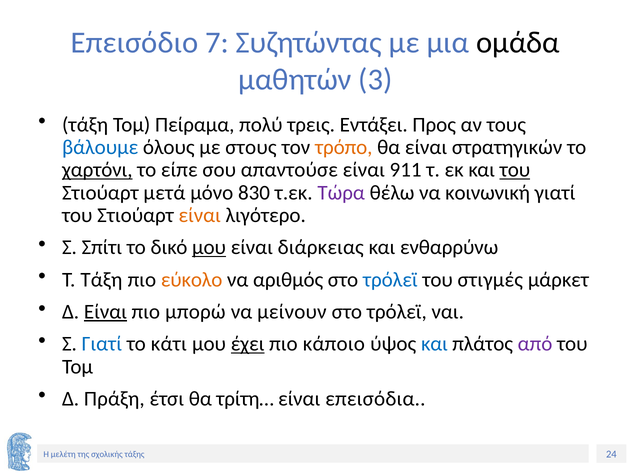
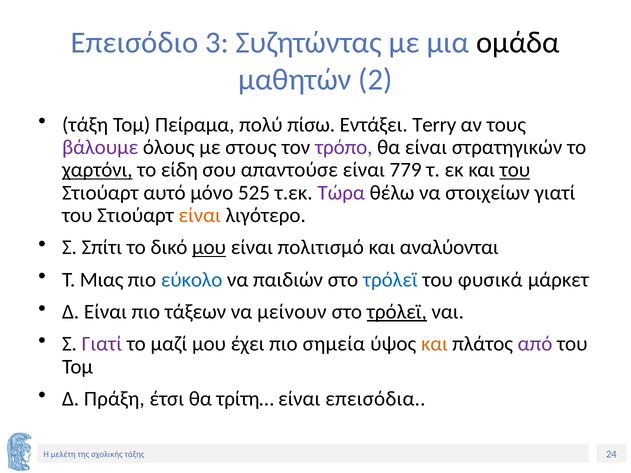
7: 7 -> 3
3: 3 -> 2
τρεις: τρεις -> πίσω
Προς: Προς -> Terry
βάλουμε colour: blue -> purple
τρόπο colour: orange -> purple
είπε: είπε -> είδη
911: 911 -> 779
μετά: μετά -> αυτό
830: 830 -> 525
κοινωνική: κοινωνική -> στοιχείων
διάρκειας: διάρκειας -> πολιτισμό
ενθαρρύνω: ενθαρρύνω -> αναλύονται
Τ Τάξη: Τάξη -> Μιας
εύκολο colour: orange -> blue
αριθμός: αριθμός -> παιδιών
στιγμές: στιγμές -> φυσικά
Είναι at (105, 312) underline: present -> none
μπορώ: μπορώ -> τάξεων
τρόλεϊ at (397, 312) underline: none -> present
Γιατί at (102, 344) colour: blue -> purple
κάτι: κάτι -> μαζί
έχει underline: present -> none
κάποιο: κάποιο -> σημεία
και at (434, 344) colour: blue -> orange
